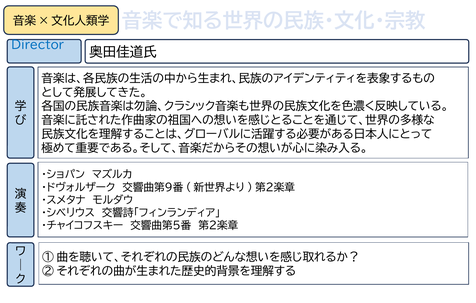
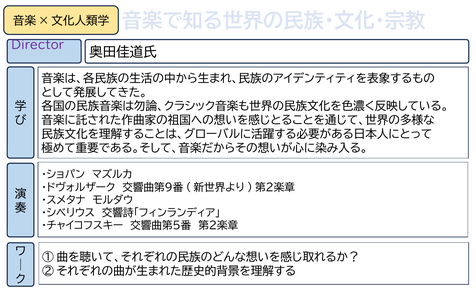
Director colour: blue -> purple
